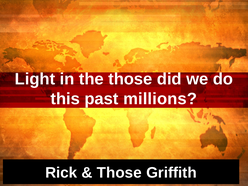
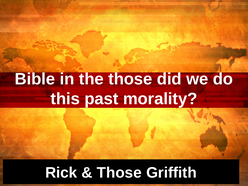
Light: Light -> Bible
millions: millions -> morality
